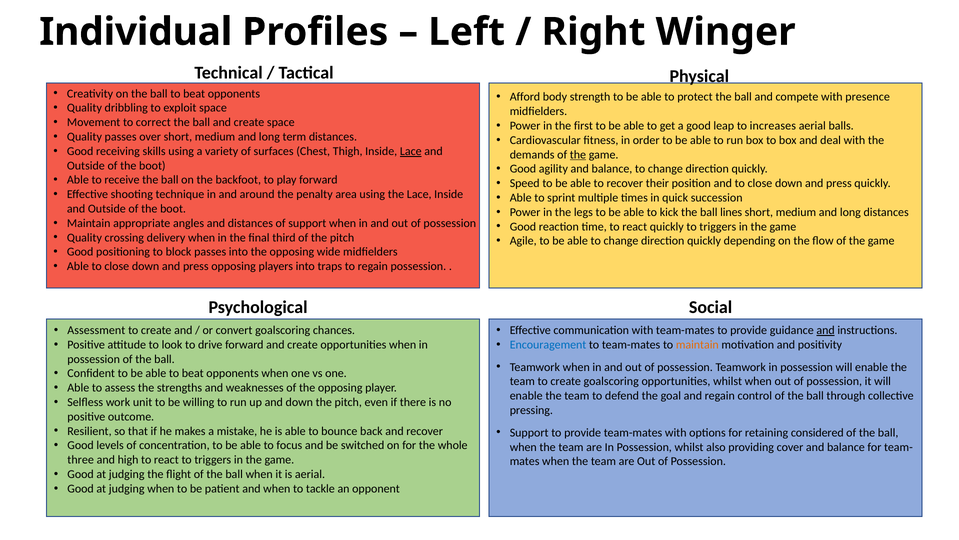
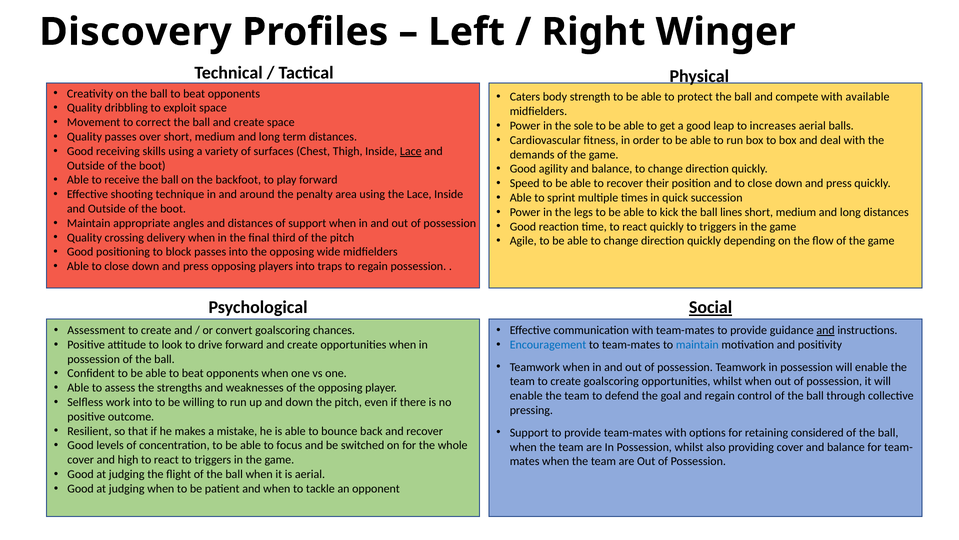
Individual: Individual -> Discovery
Afford: Afford -> Caters
presence: presence -> available
first: first -> sole
the at (578, 154) underline: present -> none
Social underline: none -> present
maintain at (697, 344) colour: orange -> blue
work unit: unit -> into
three at (81, 459): three -> cover
